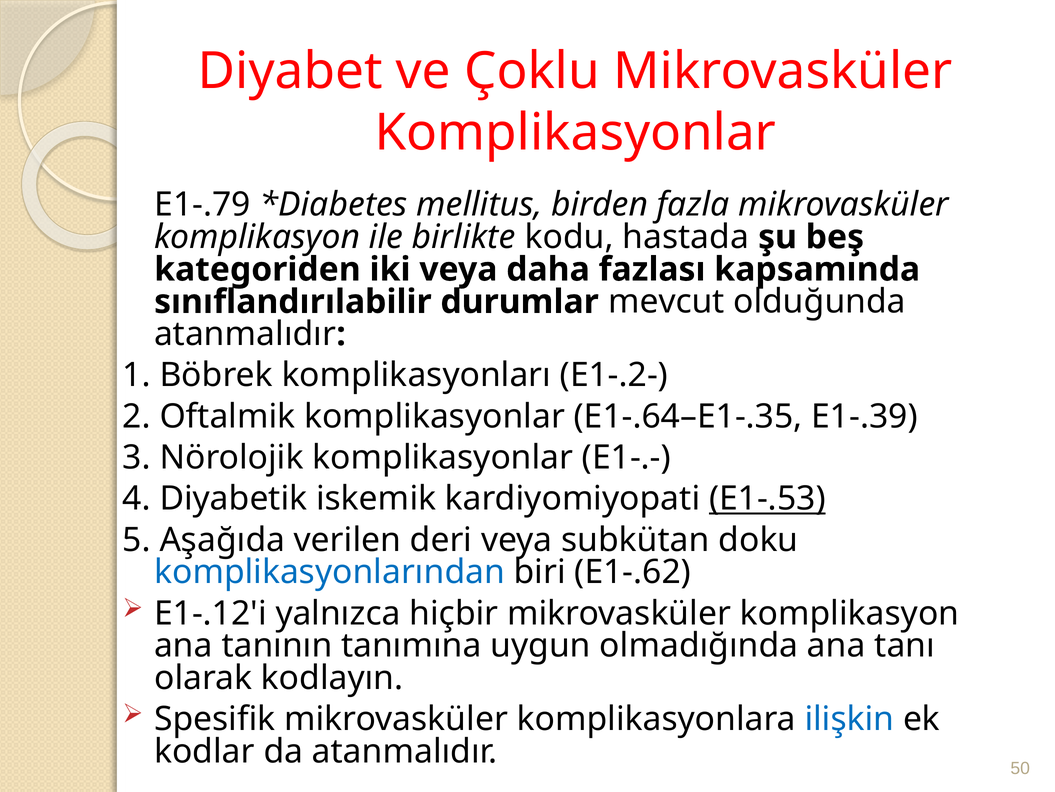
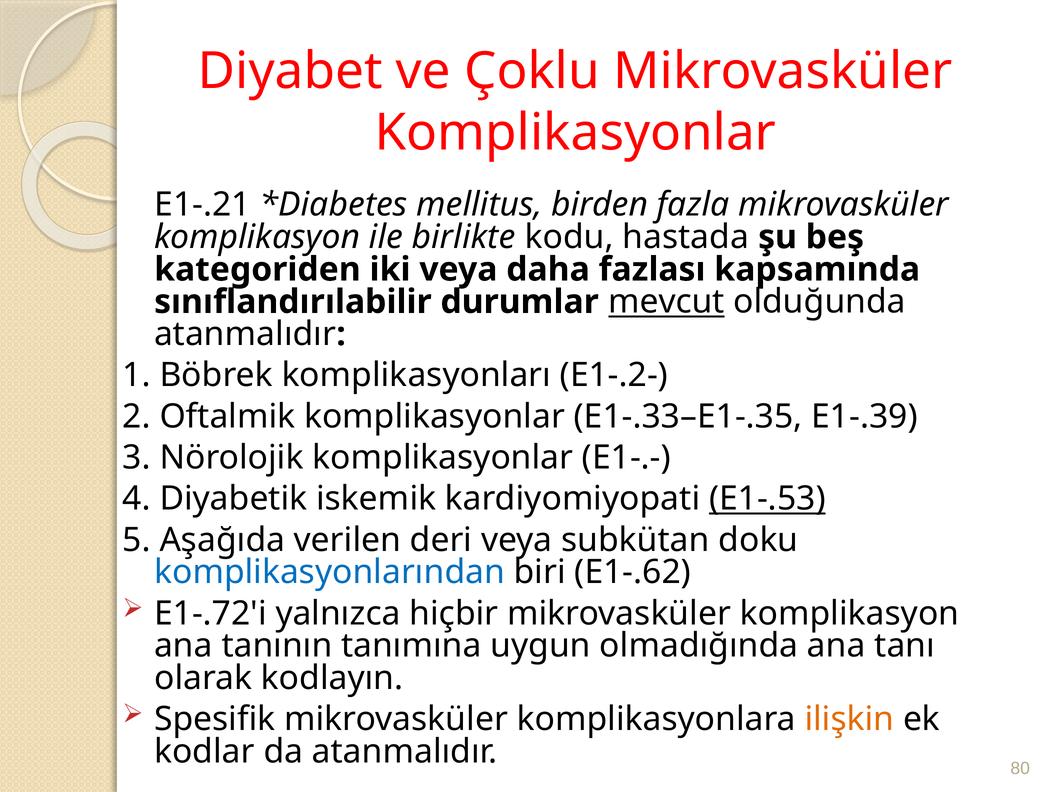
E1-.79: E1-.79 -> E1-.21
mevcut underline: none -> present
E1-.64–E1-.35: E1-.64–E1-.35 -> E1-.33–E1-.35
E1-.12'i: E1-.12'i -> E1-.72'i
ilişkin colour: blue -> orange
50: 50 -> 80
